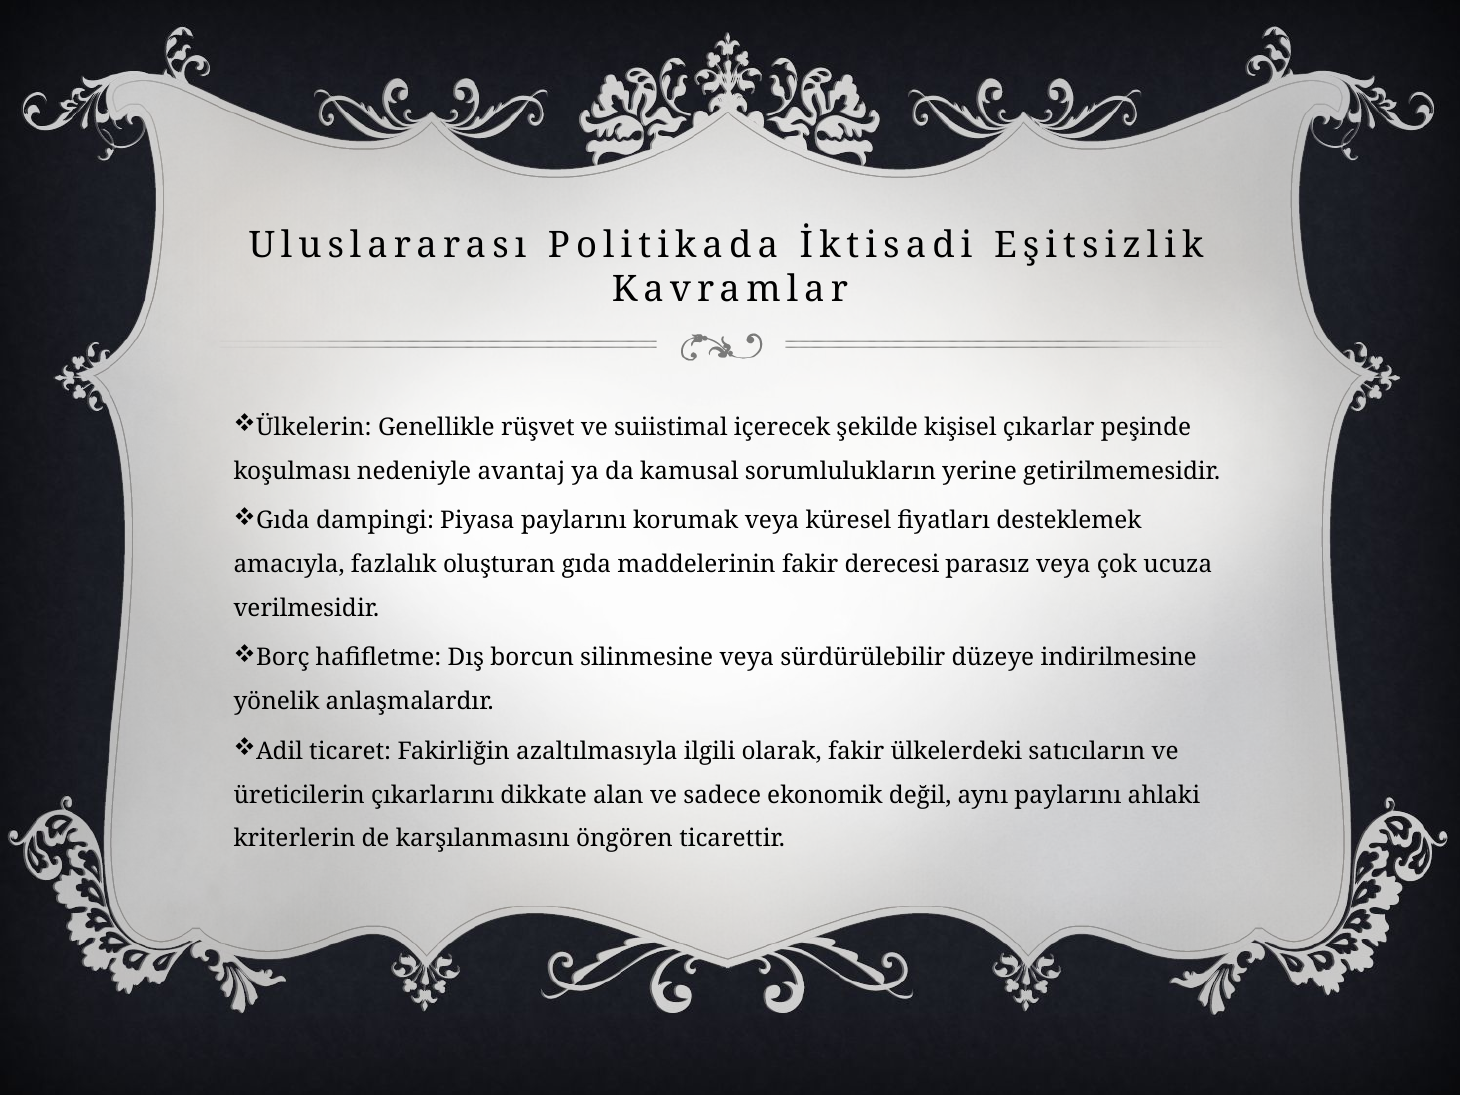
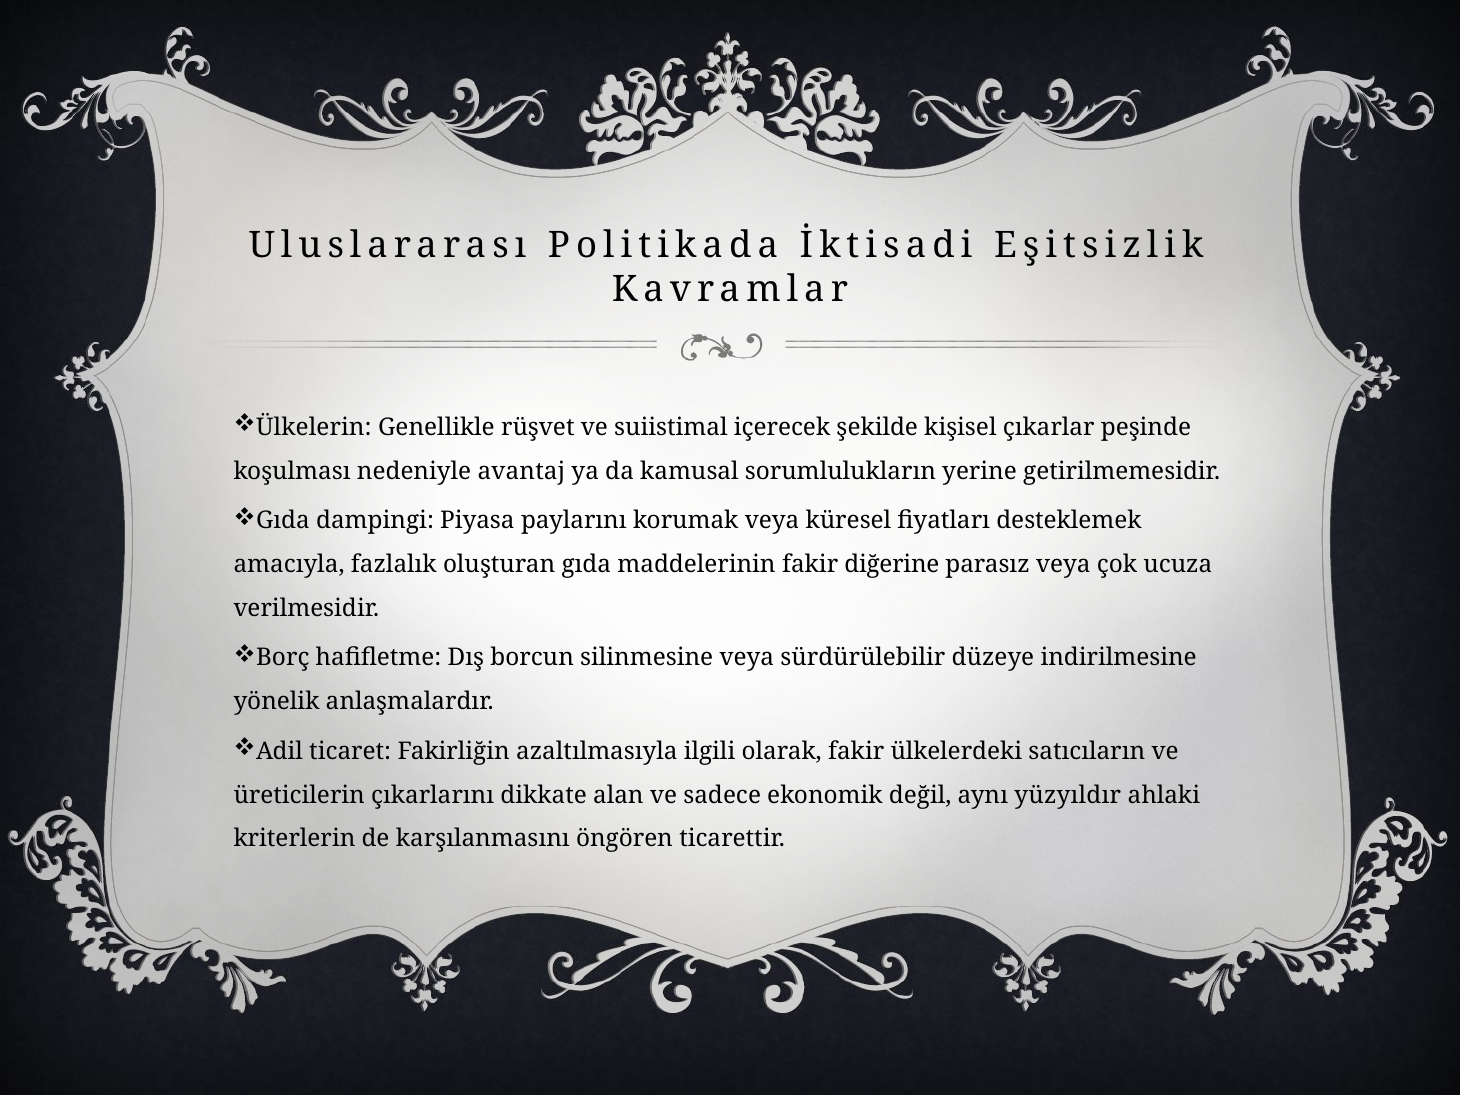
derecesi: derecesi -> diğerine
aynı paylarını: paylarını -> yüzyıldır
